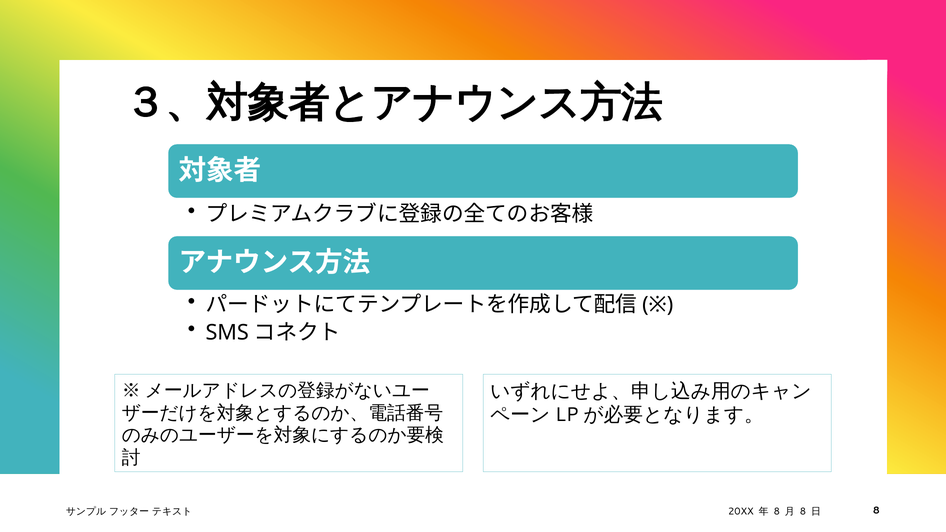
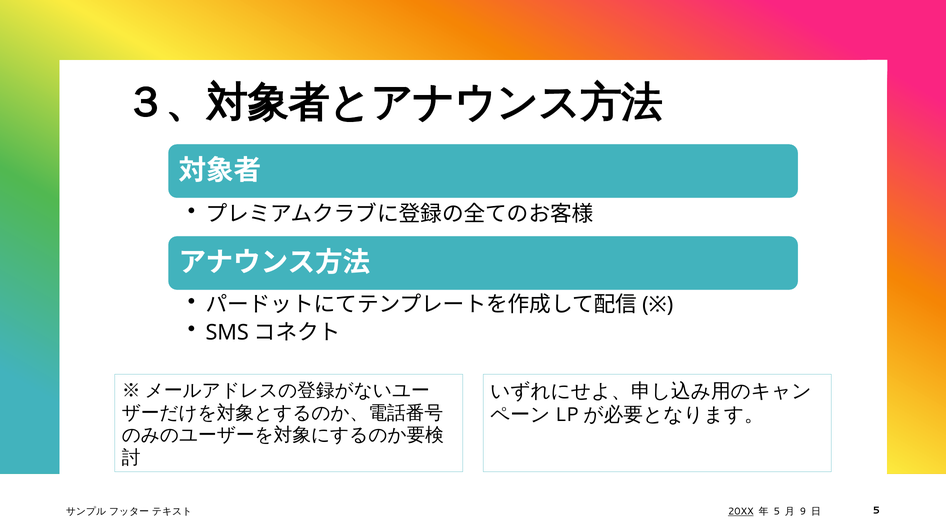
20XX underline: none -> present
8 at (777, 511): 8 -> 5
8 at (803, 511): 8 -> 9
8 at (876, 510): 8 -> 5
